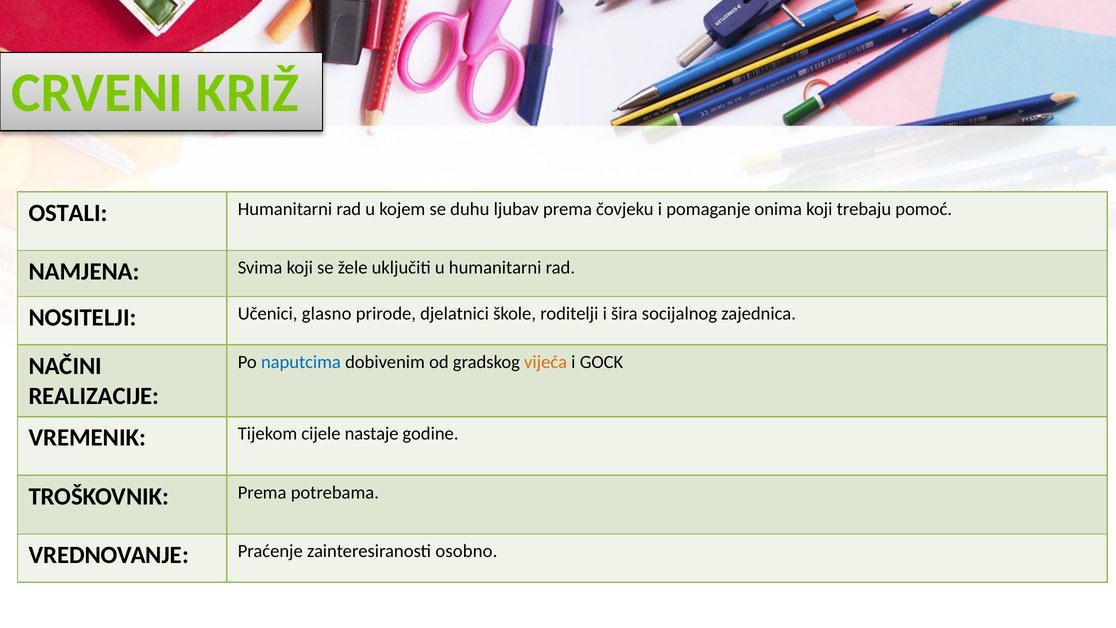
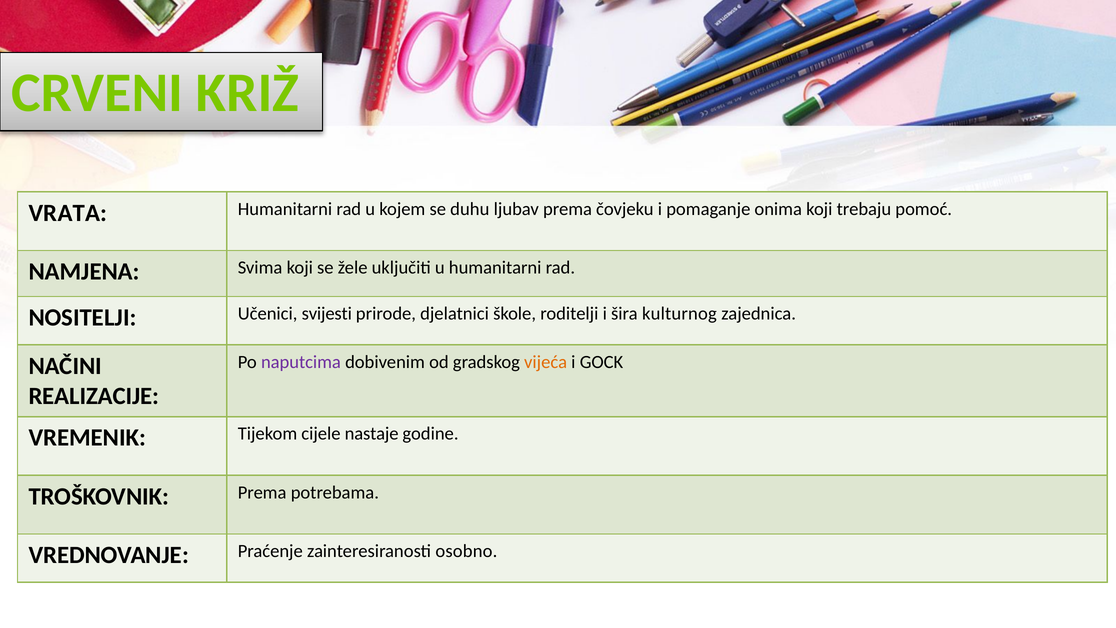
OSTALI: OSTALI -> VRATA
glasno: glasno -> svijesti
socijalnog: socijalnog -> kulturnog
naputcima colour: blue -> purple
